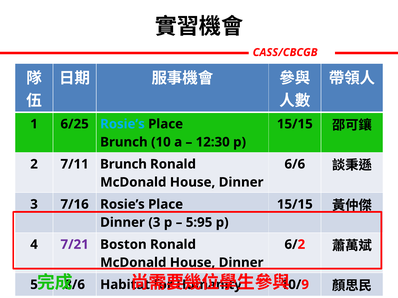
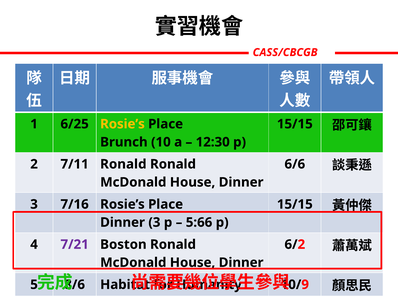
Rosie’s at (122, 124) colour: light blue -> yellow
7/11 Brunch: Brunch -> Ronald
5:95: 5:95 -> 5:66
